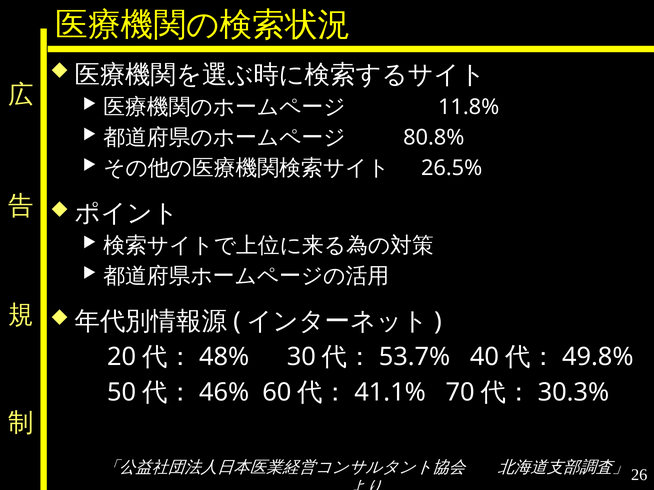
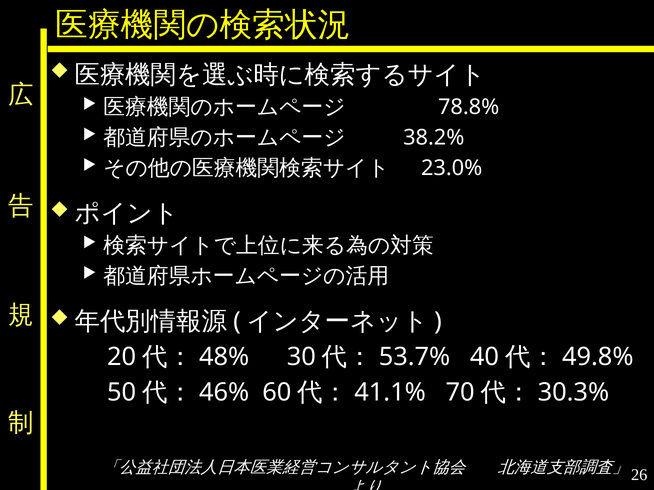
11.8%: 11.8% -> 78.8%
80.8%: 80.8% -> 38.2%
26.5%: 26.5% -> 23.0%
